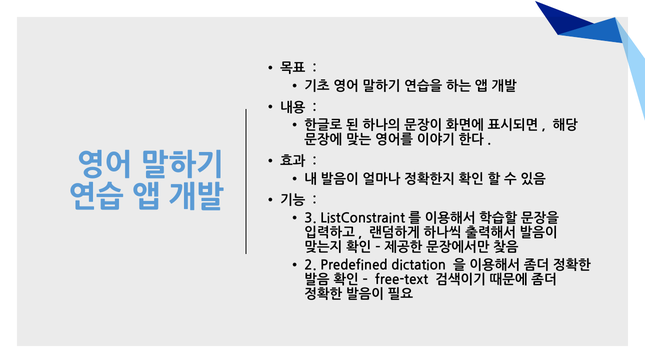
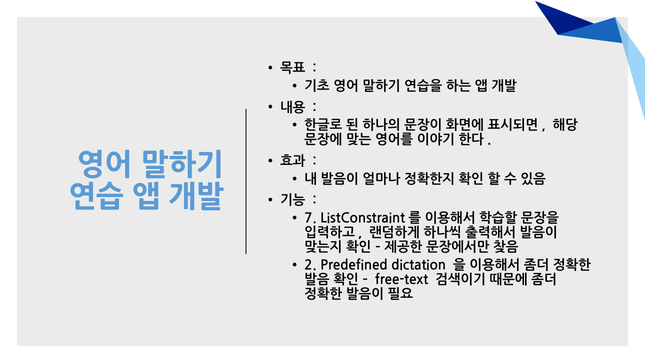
3: 3 -> 7
